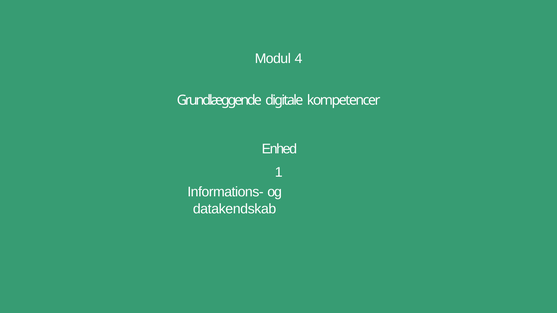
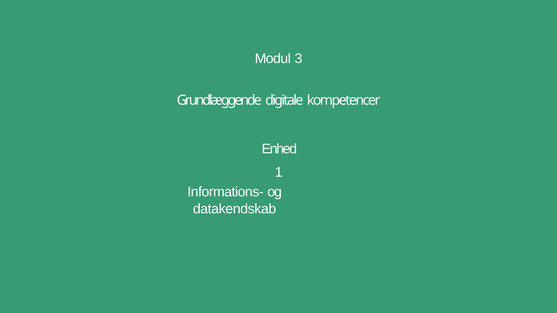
4: 4 -> 3
